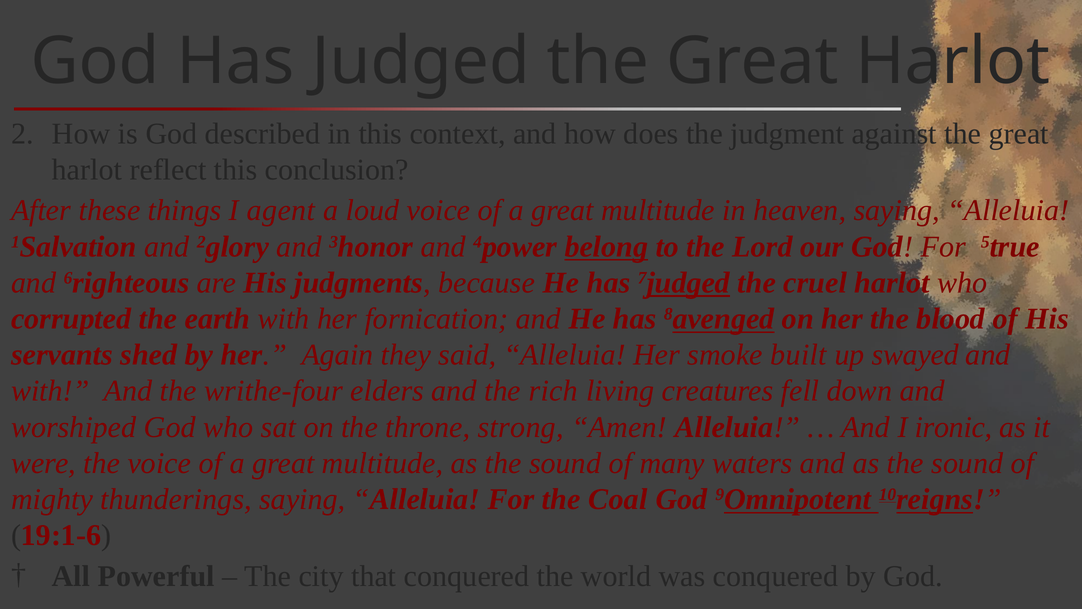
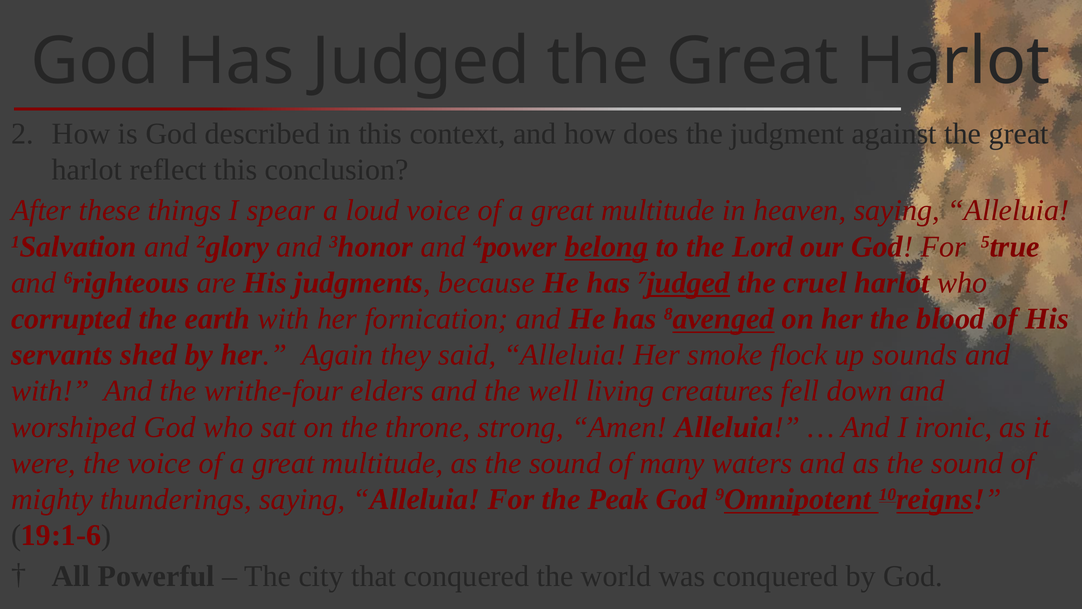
agent: agent -> spear
built: built -> flock
swayed: swayed -> sounds
rich: rich -> well
Coal: Coal -> Peak
